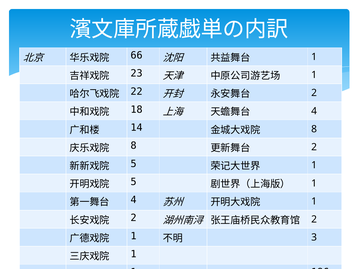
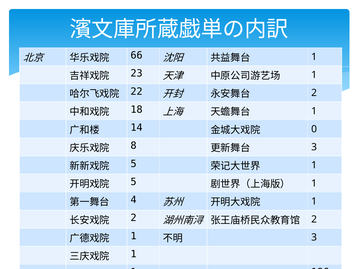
4 at (314, 111): 4 -> 1
8 at (314, 129): 8 -> 0
2 at (314, 147): 2 -> 3
